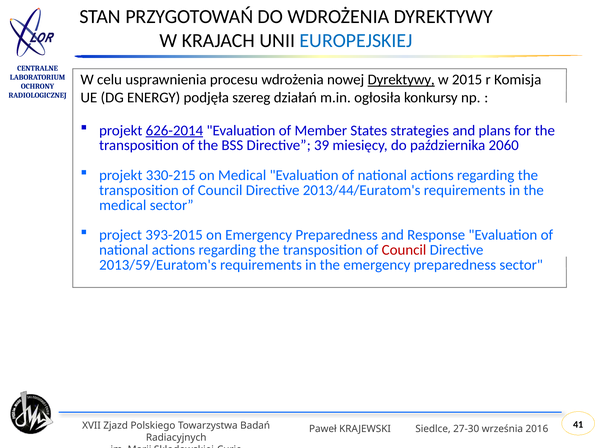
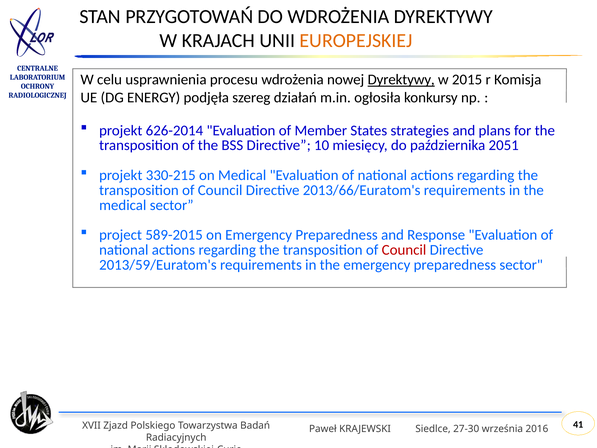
EUROPEJSKIEJ colour: blue -> orange
626-2014 underline: present -> none
39: 39 -> 10
2060: 2060 -> 2051
2013/44/Euratom's: 2013/44/Euratom's -> 2013/66/Euratom's
393-2015: 393-2015 -> 589-2015
